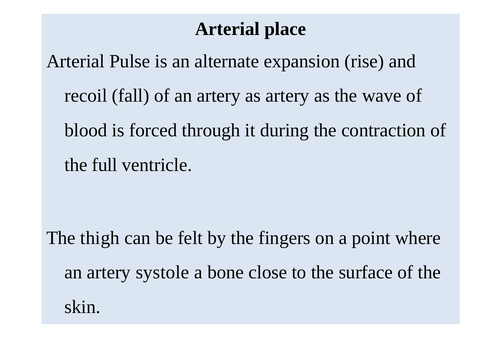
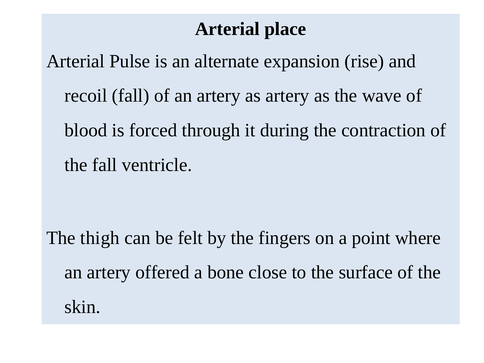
the full: full -> fall
systole: systole -> offered
